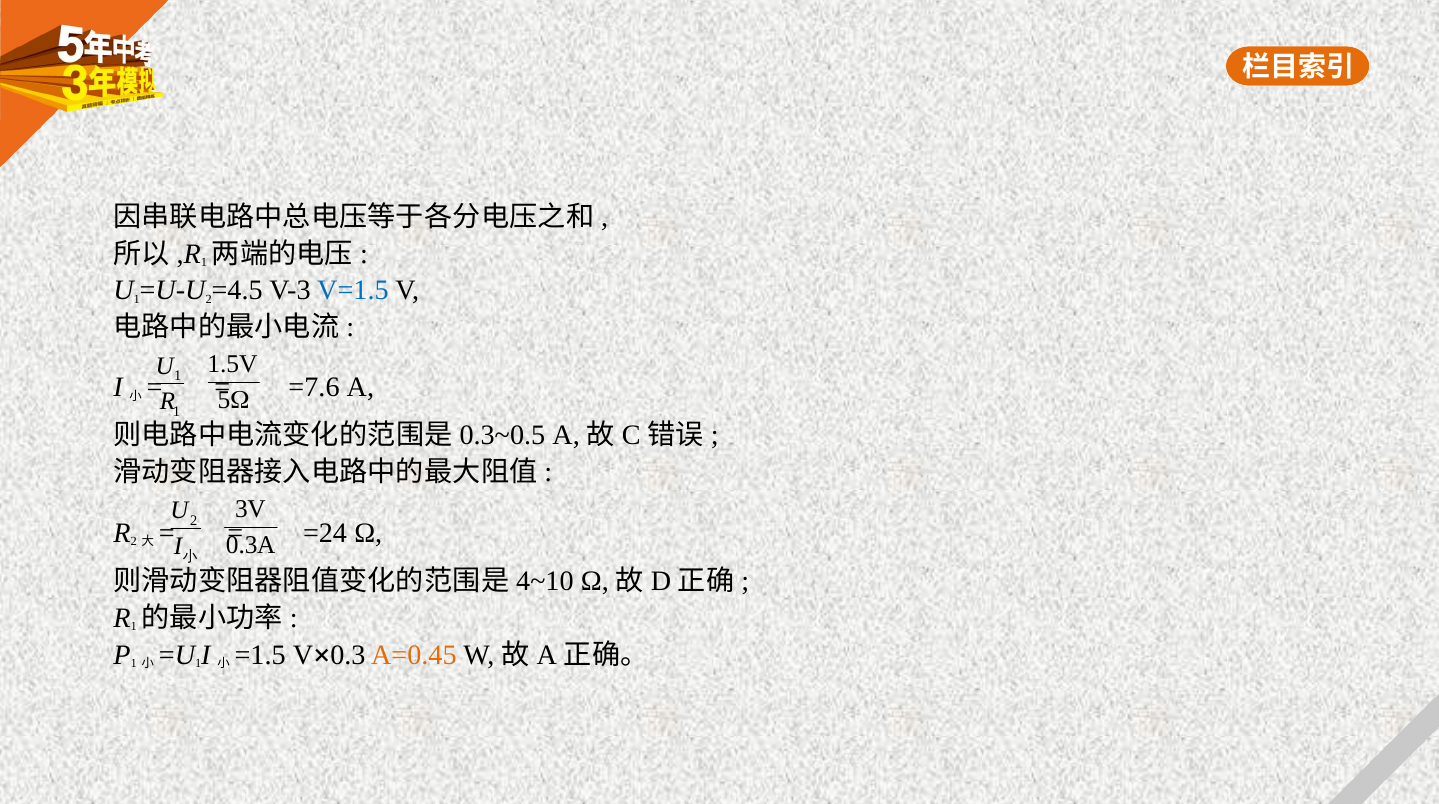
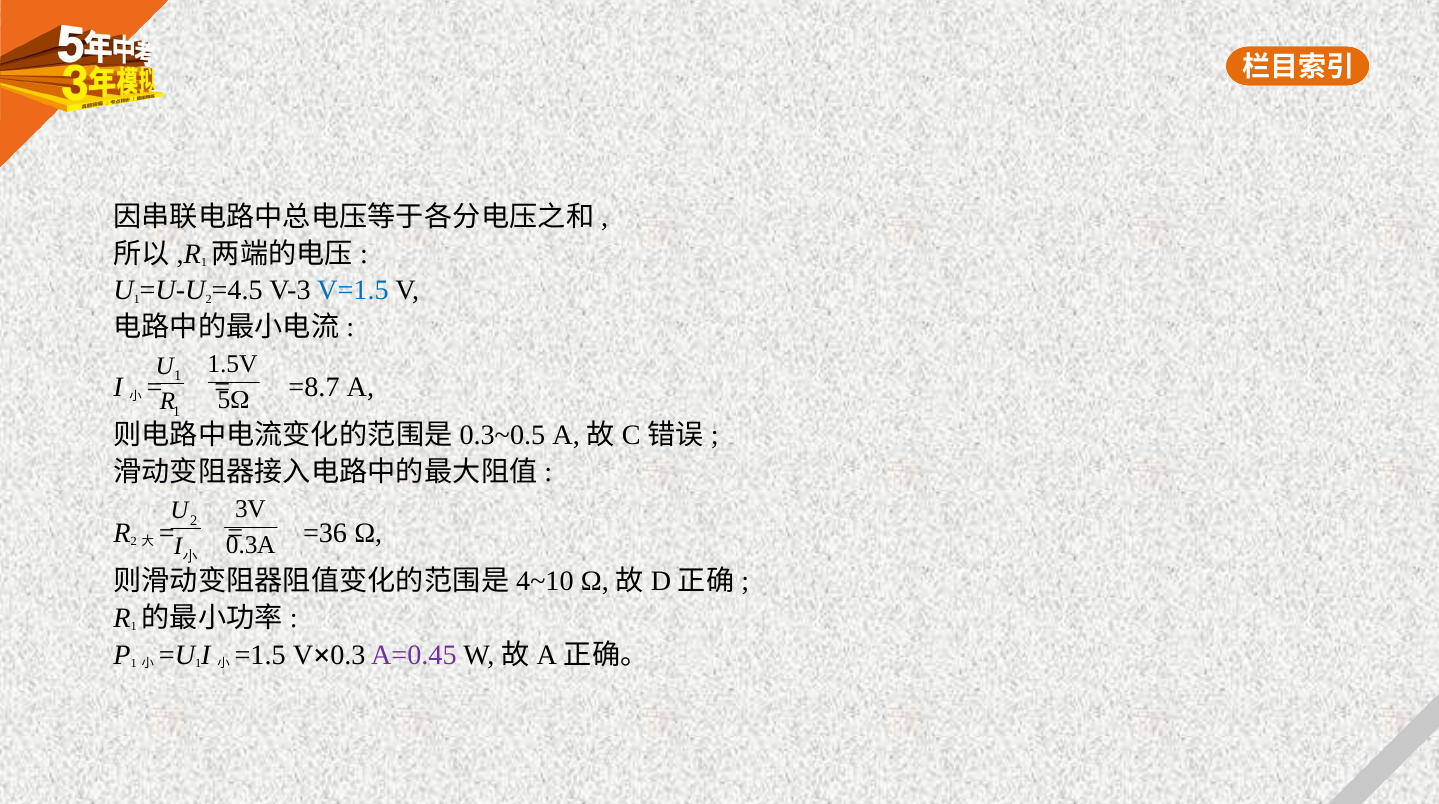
=7.6: =7.6 -> =8.7
=24: =24 -> =36
A=0.45 colour: orange -> purple
